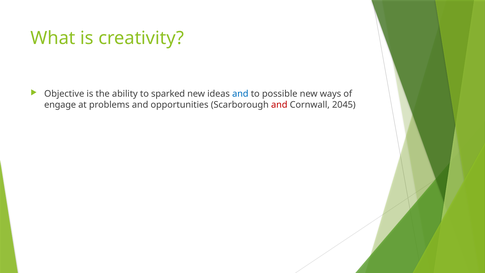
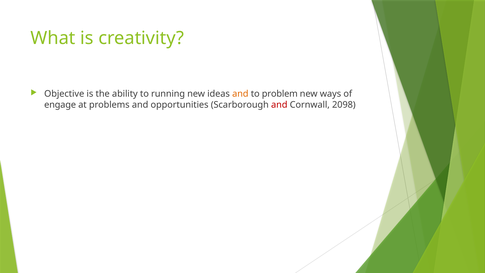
sparked: sparked -> running
and at (240, 94) colour: blue -> orange
possible: possible -> problem
2045: 2045 -> 2098
